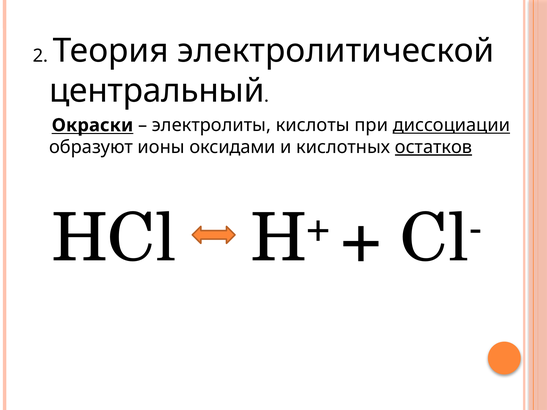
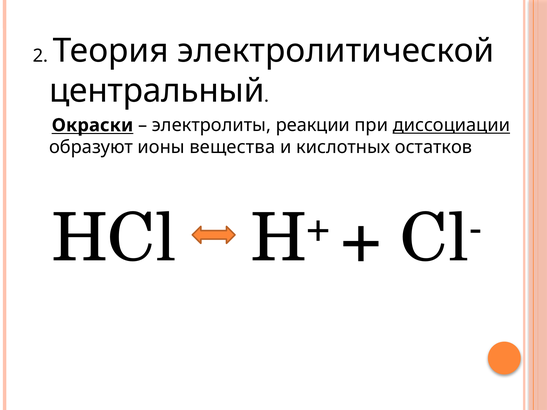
кислоты: кислоты -> реакции
оксидами: оксидами -> вещества
остатков underline: present -> none
